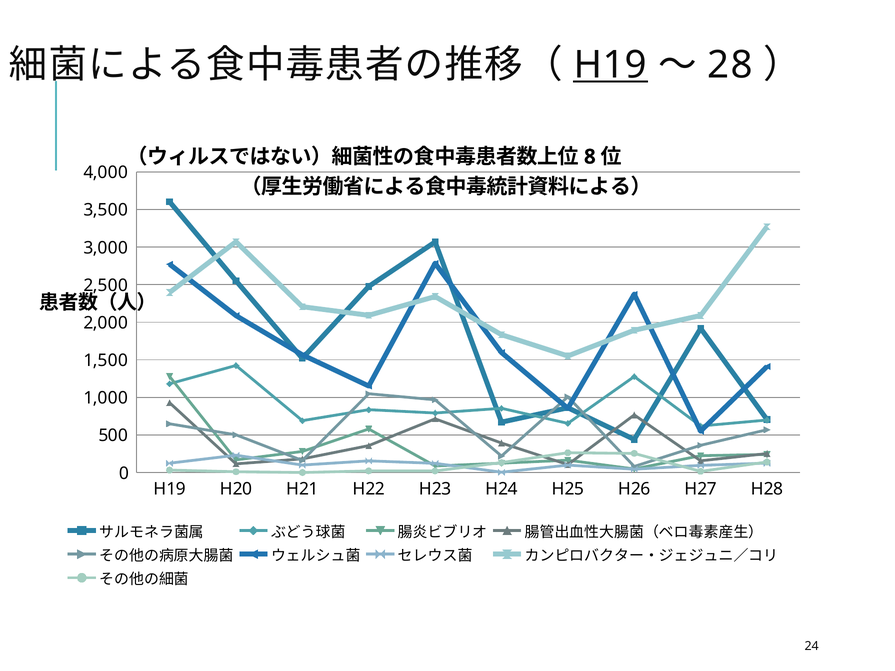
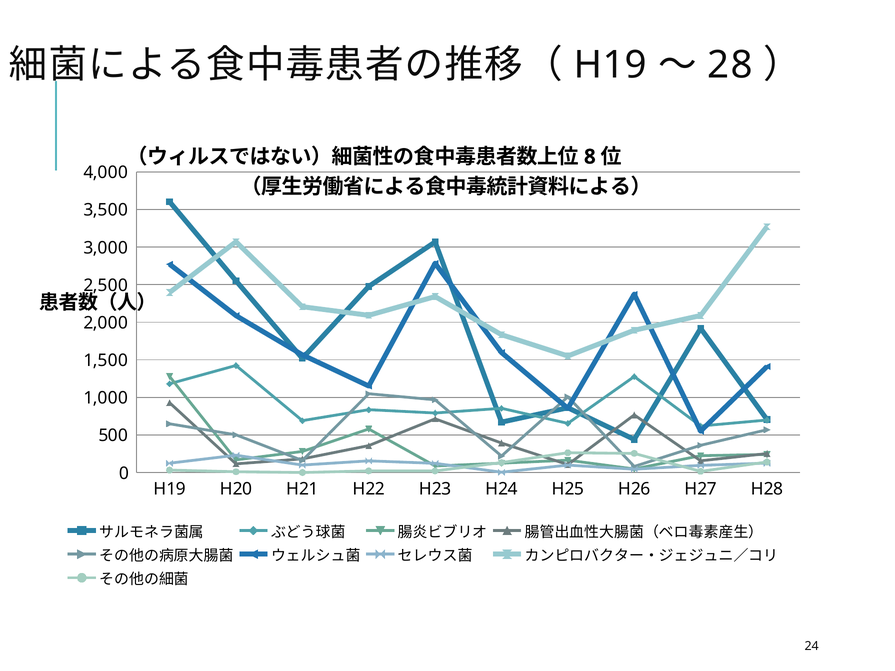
H19 at (610, 65) underline: present -> none
